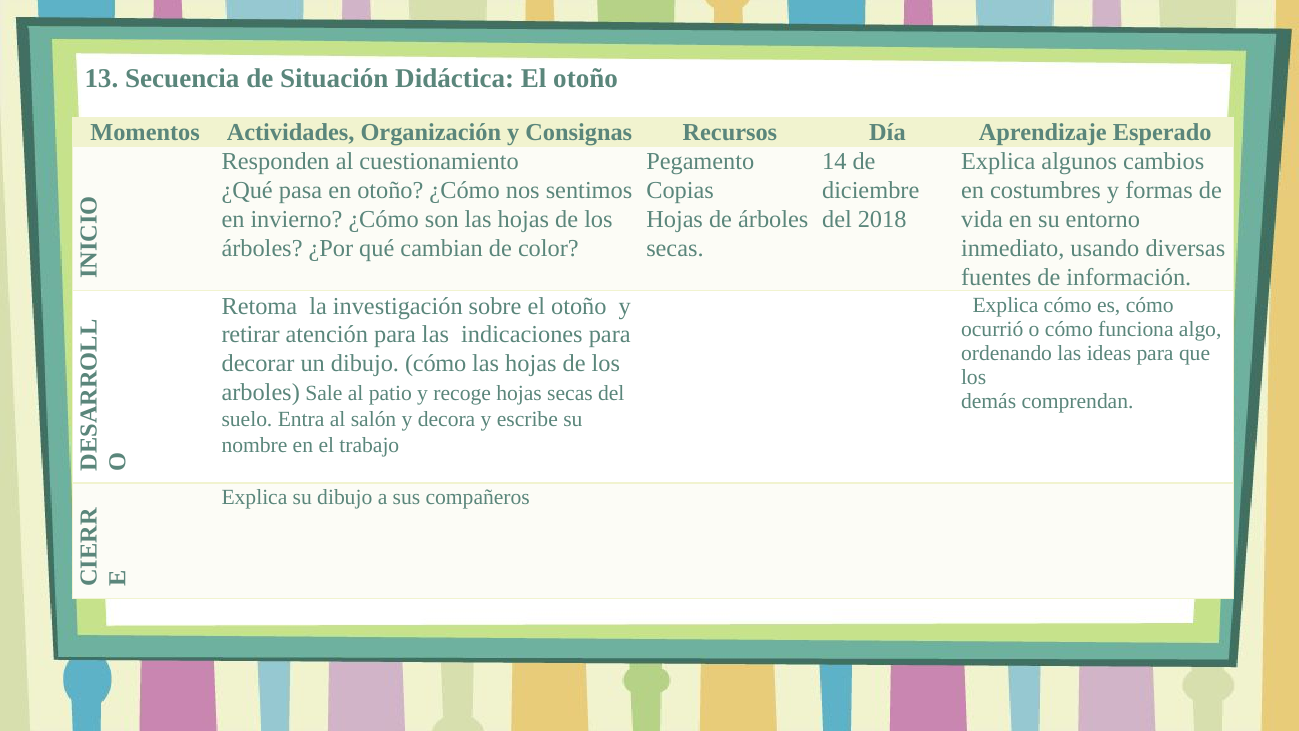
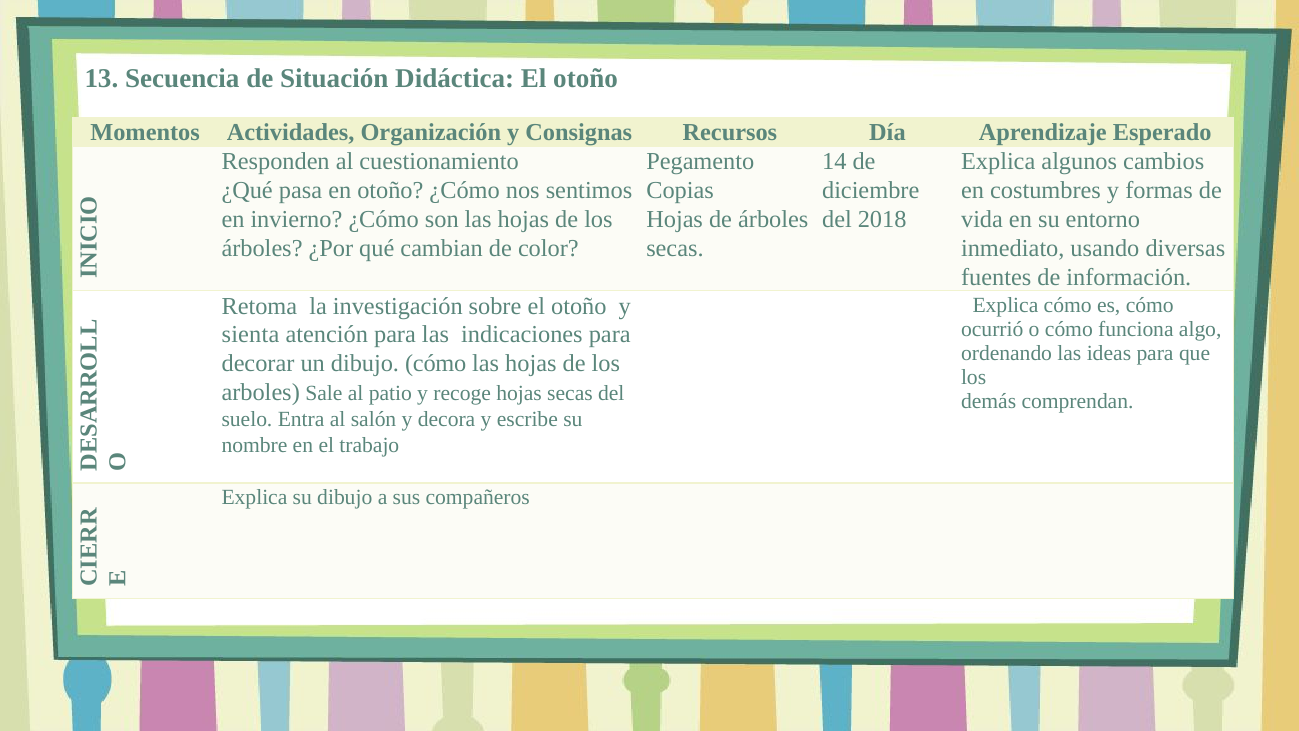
retirar: retirar -> sienta
